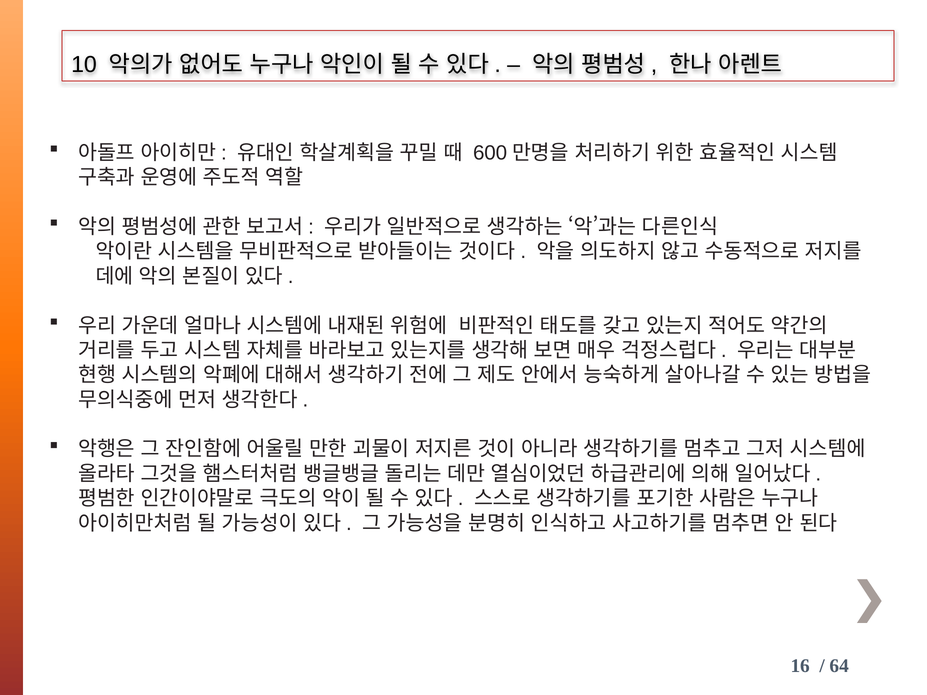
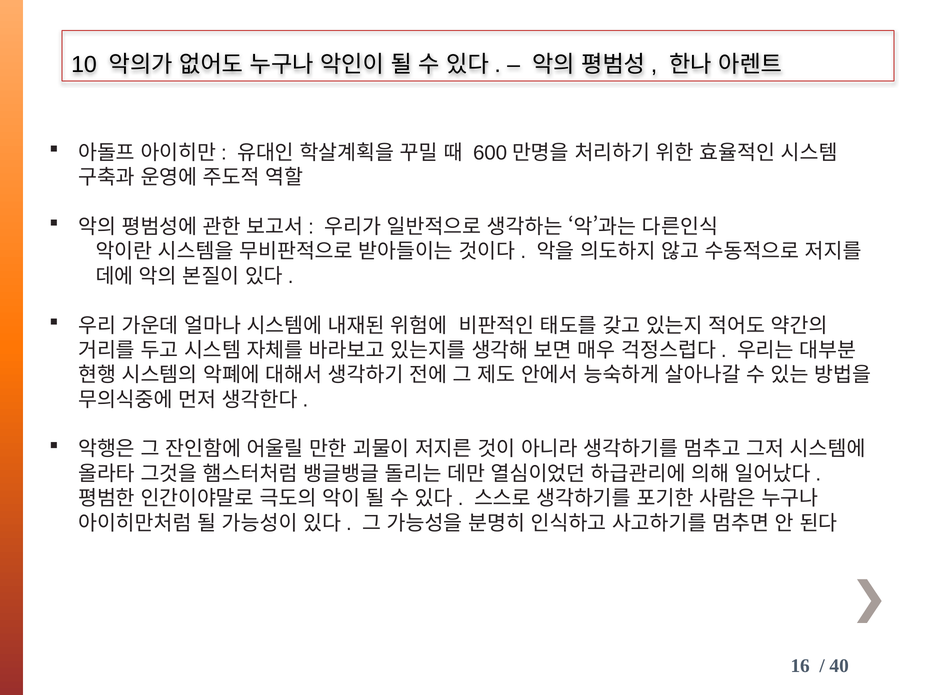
64: 64 -> 40
